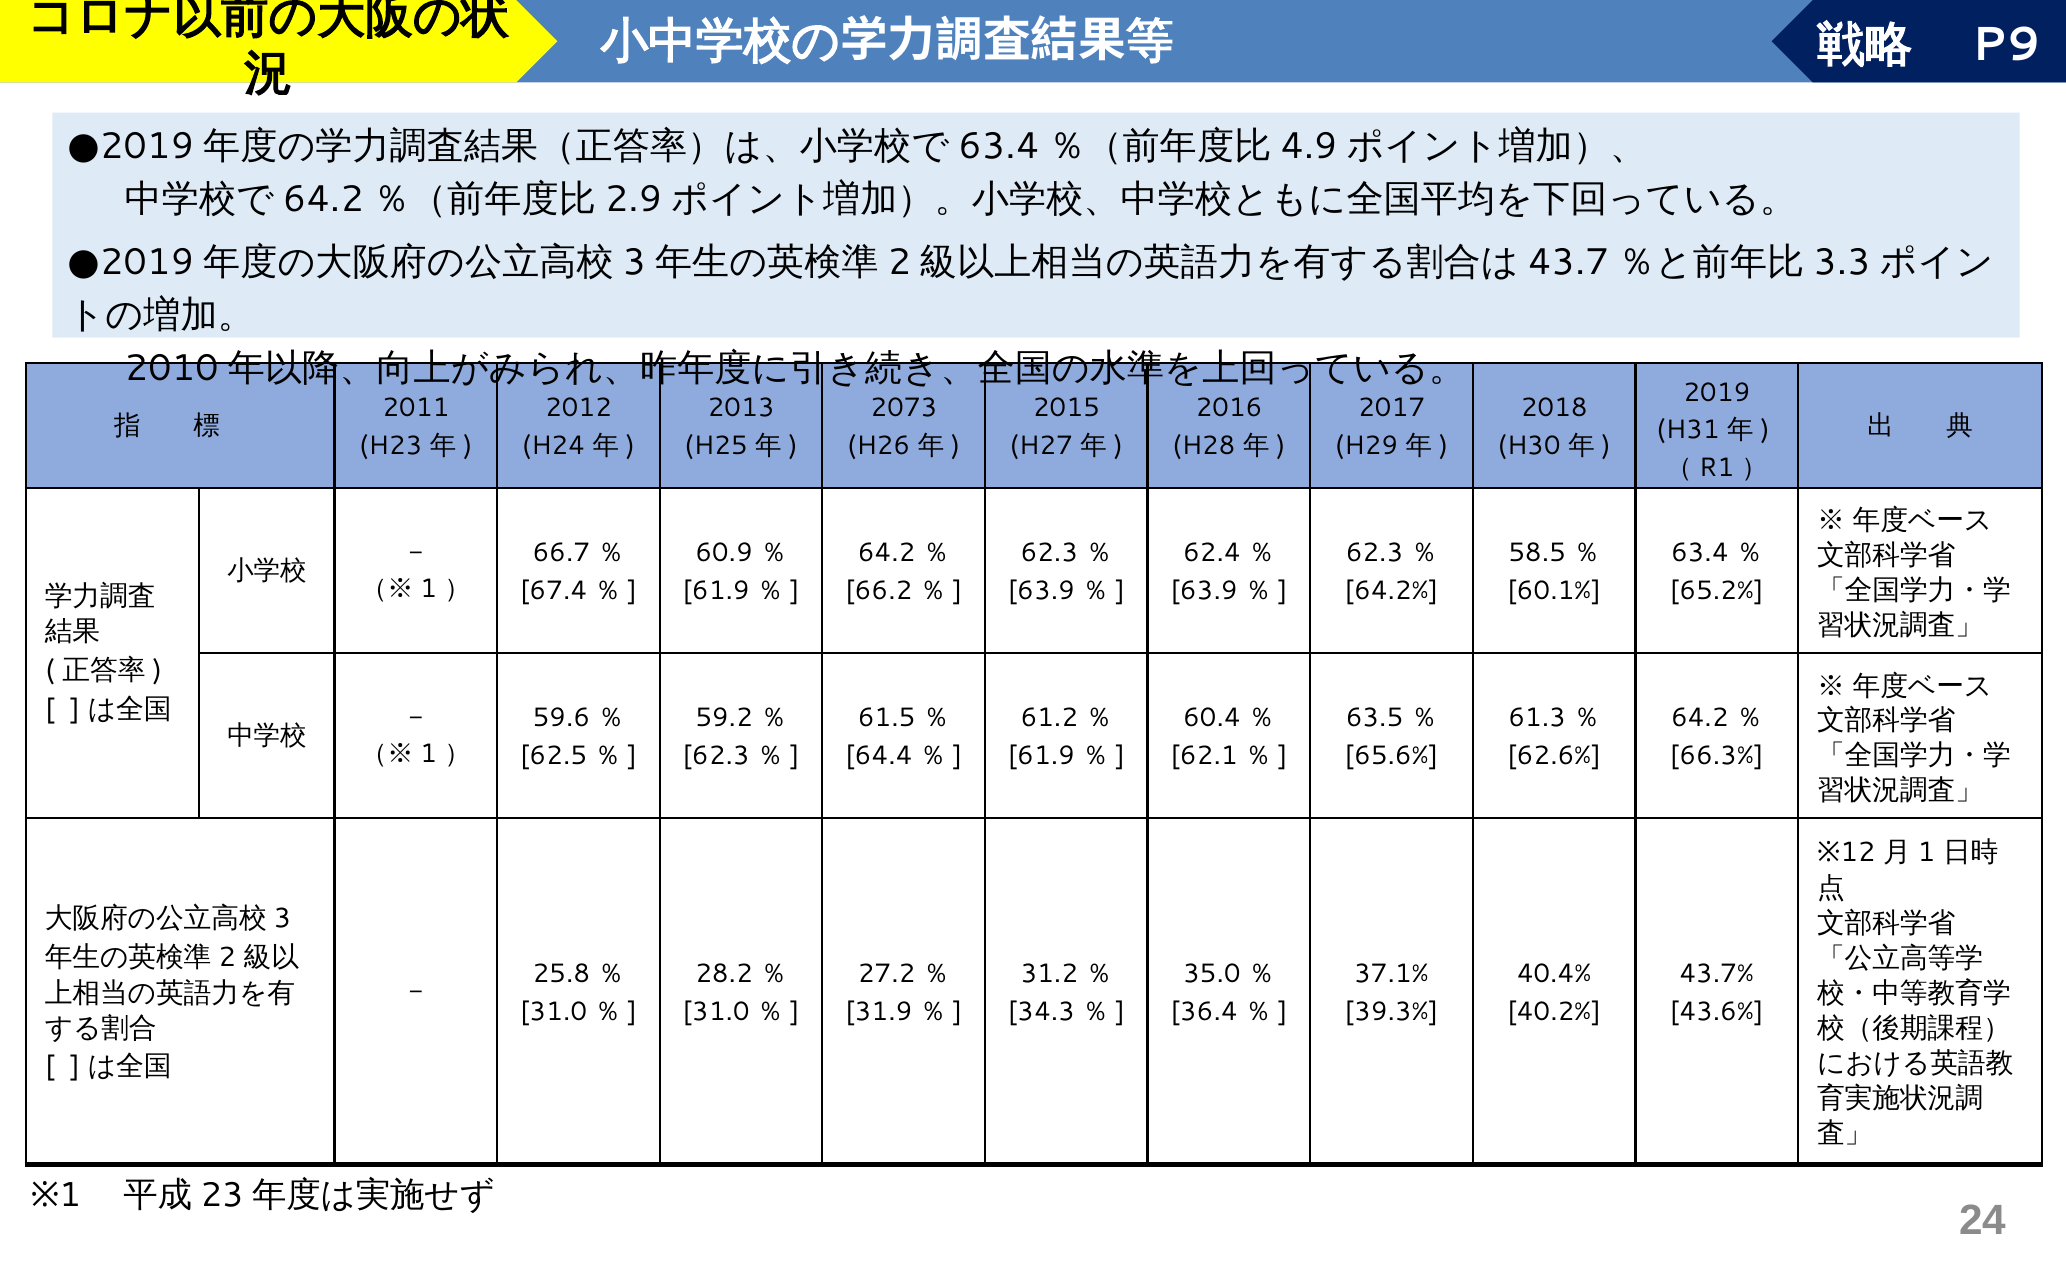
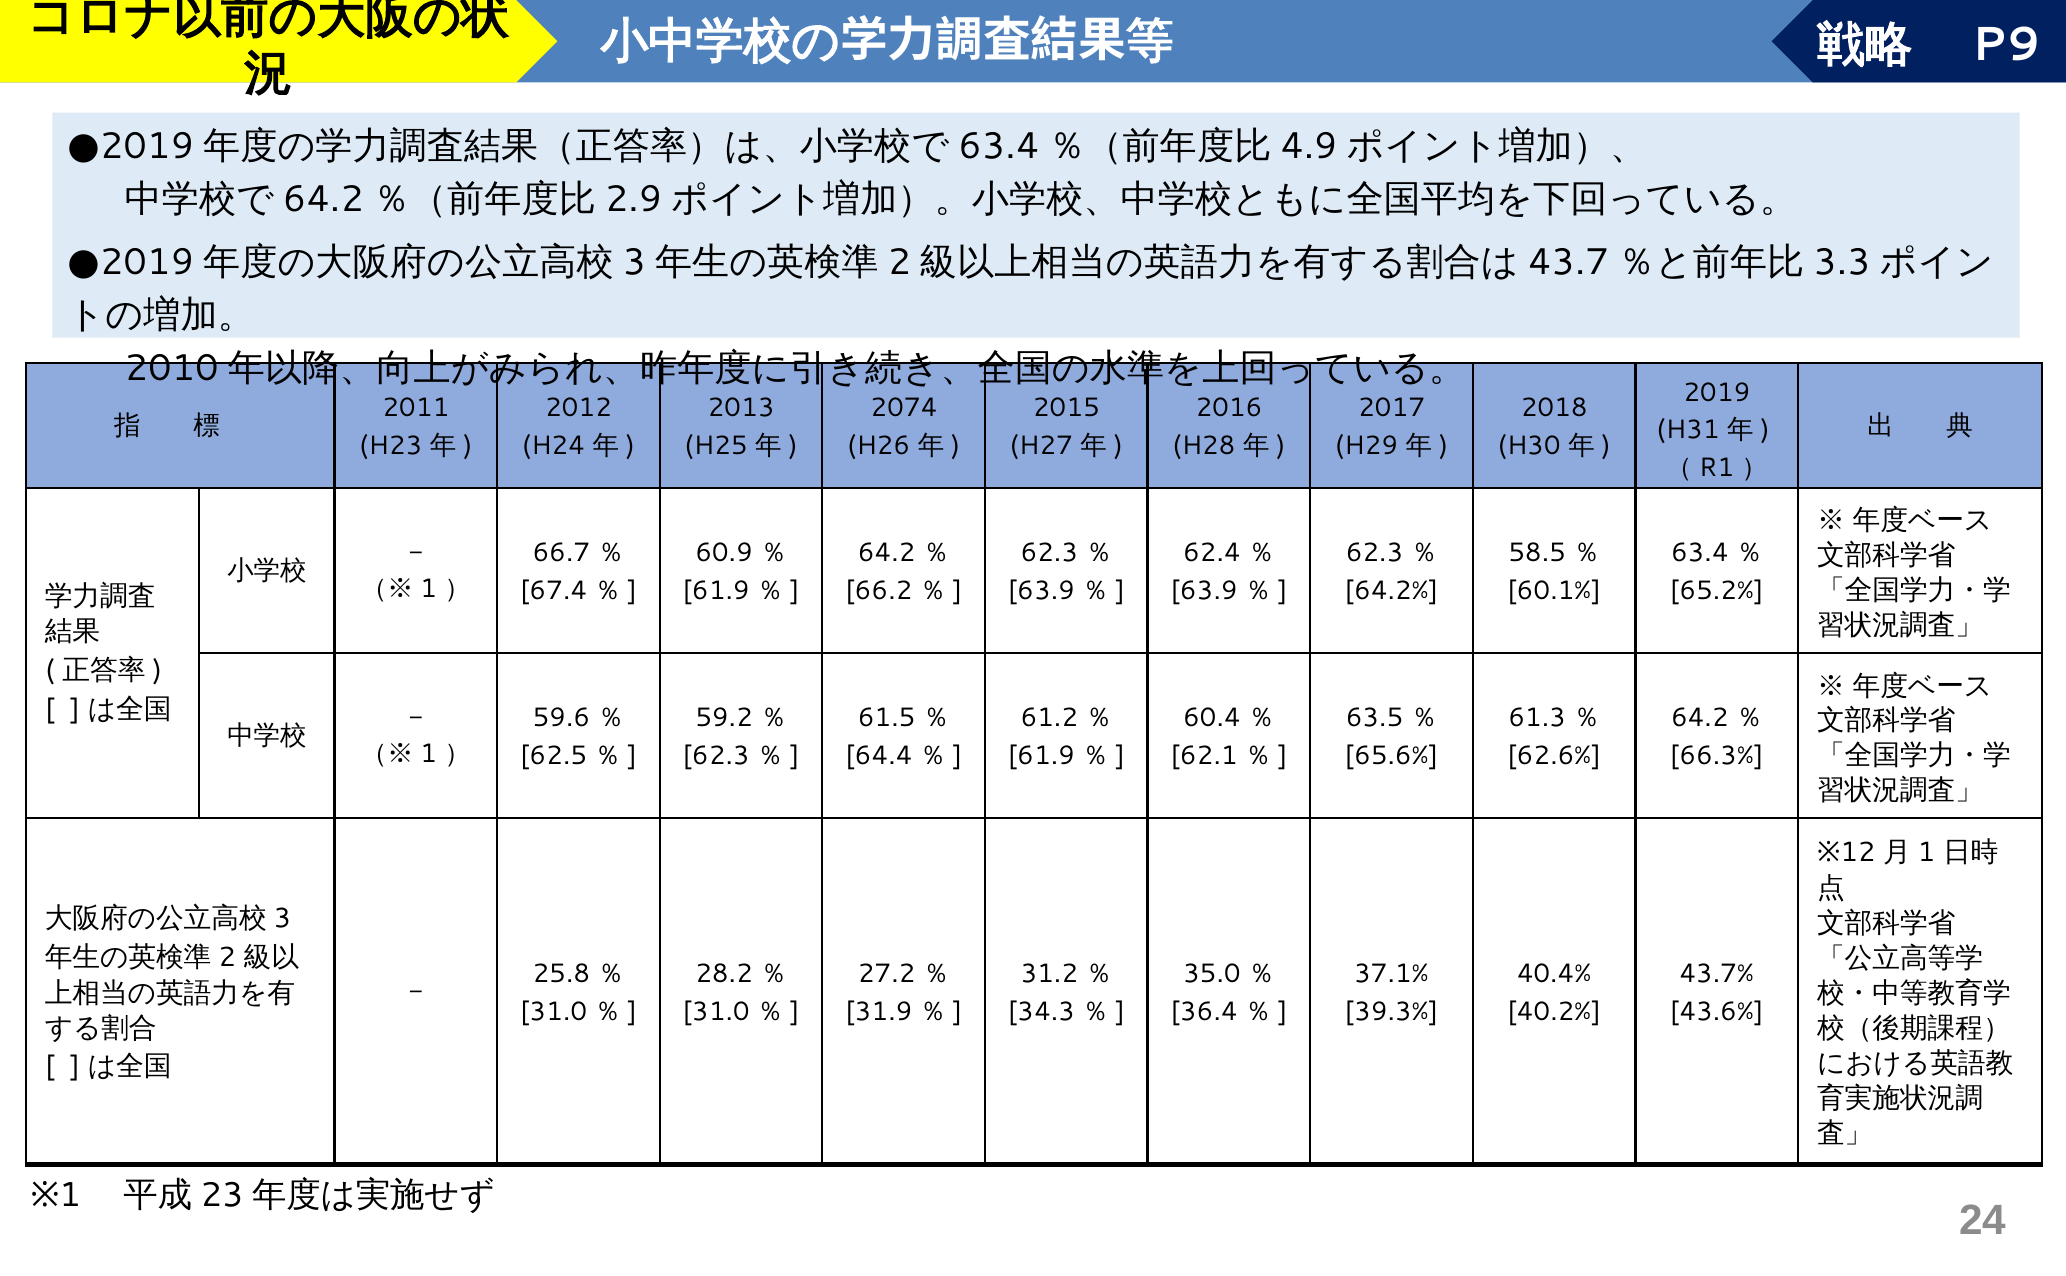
2073: 2073 -> 2074
